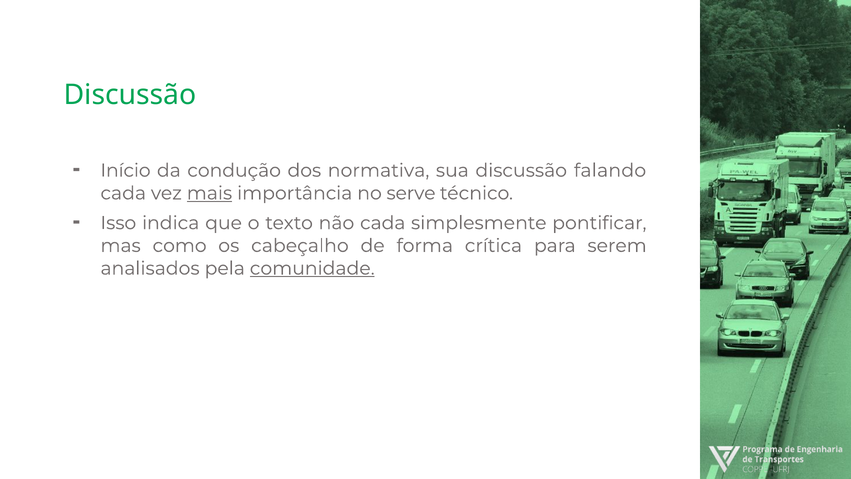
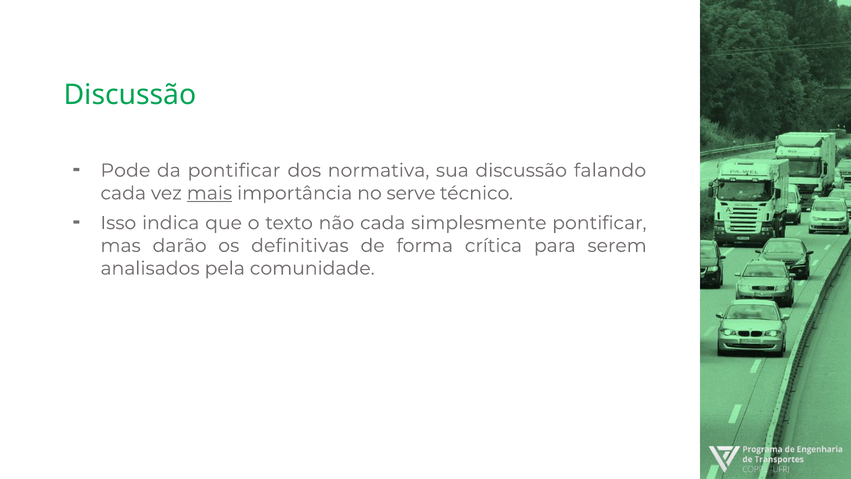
Início: Início -> Pode
da condução: condução -> pontificar
como: como -> darão
cabeçalho: cabeçalho -> definitivas
comunidade underline: present -> none
